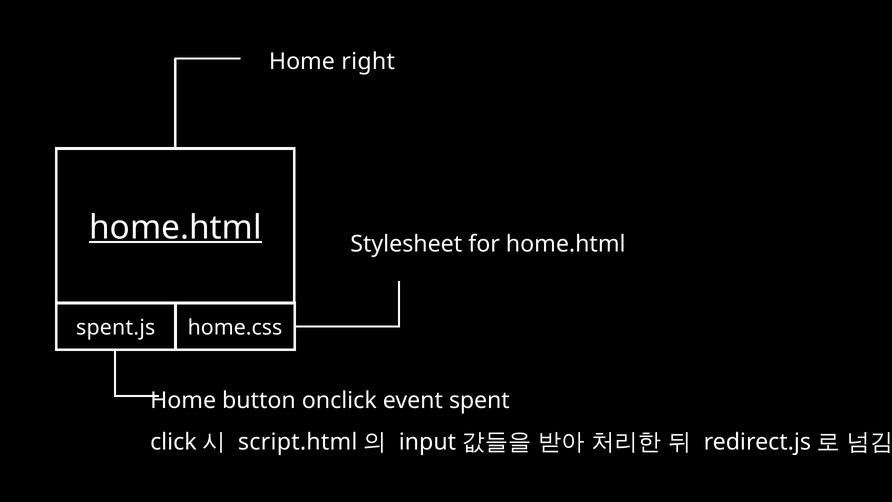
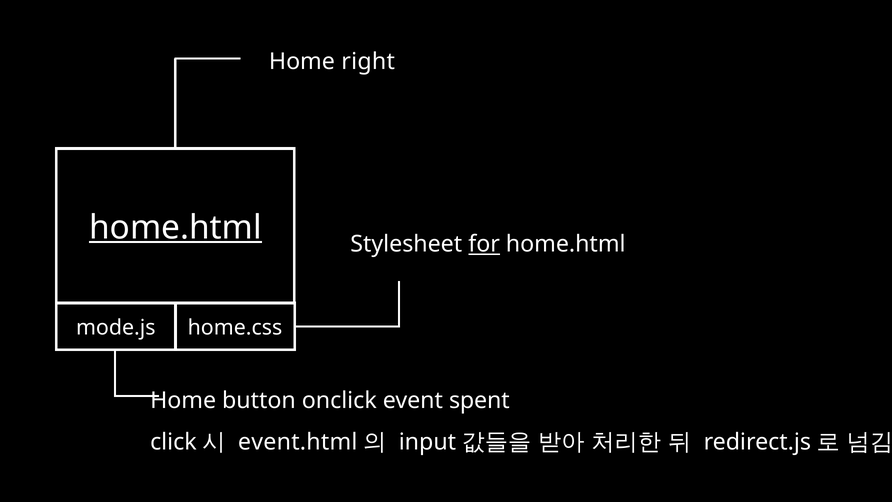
for underline: none -> present
spent.js: spent.js -> mode.js
script.html: script.html -> event.html
